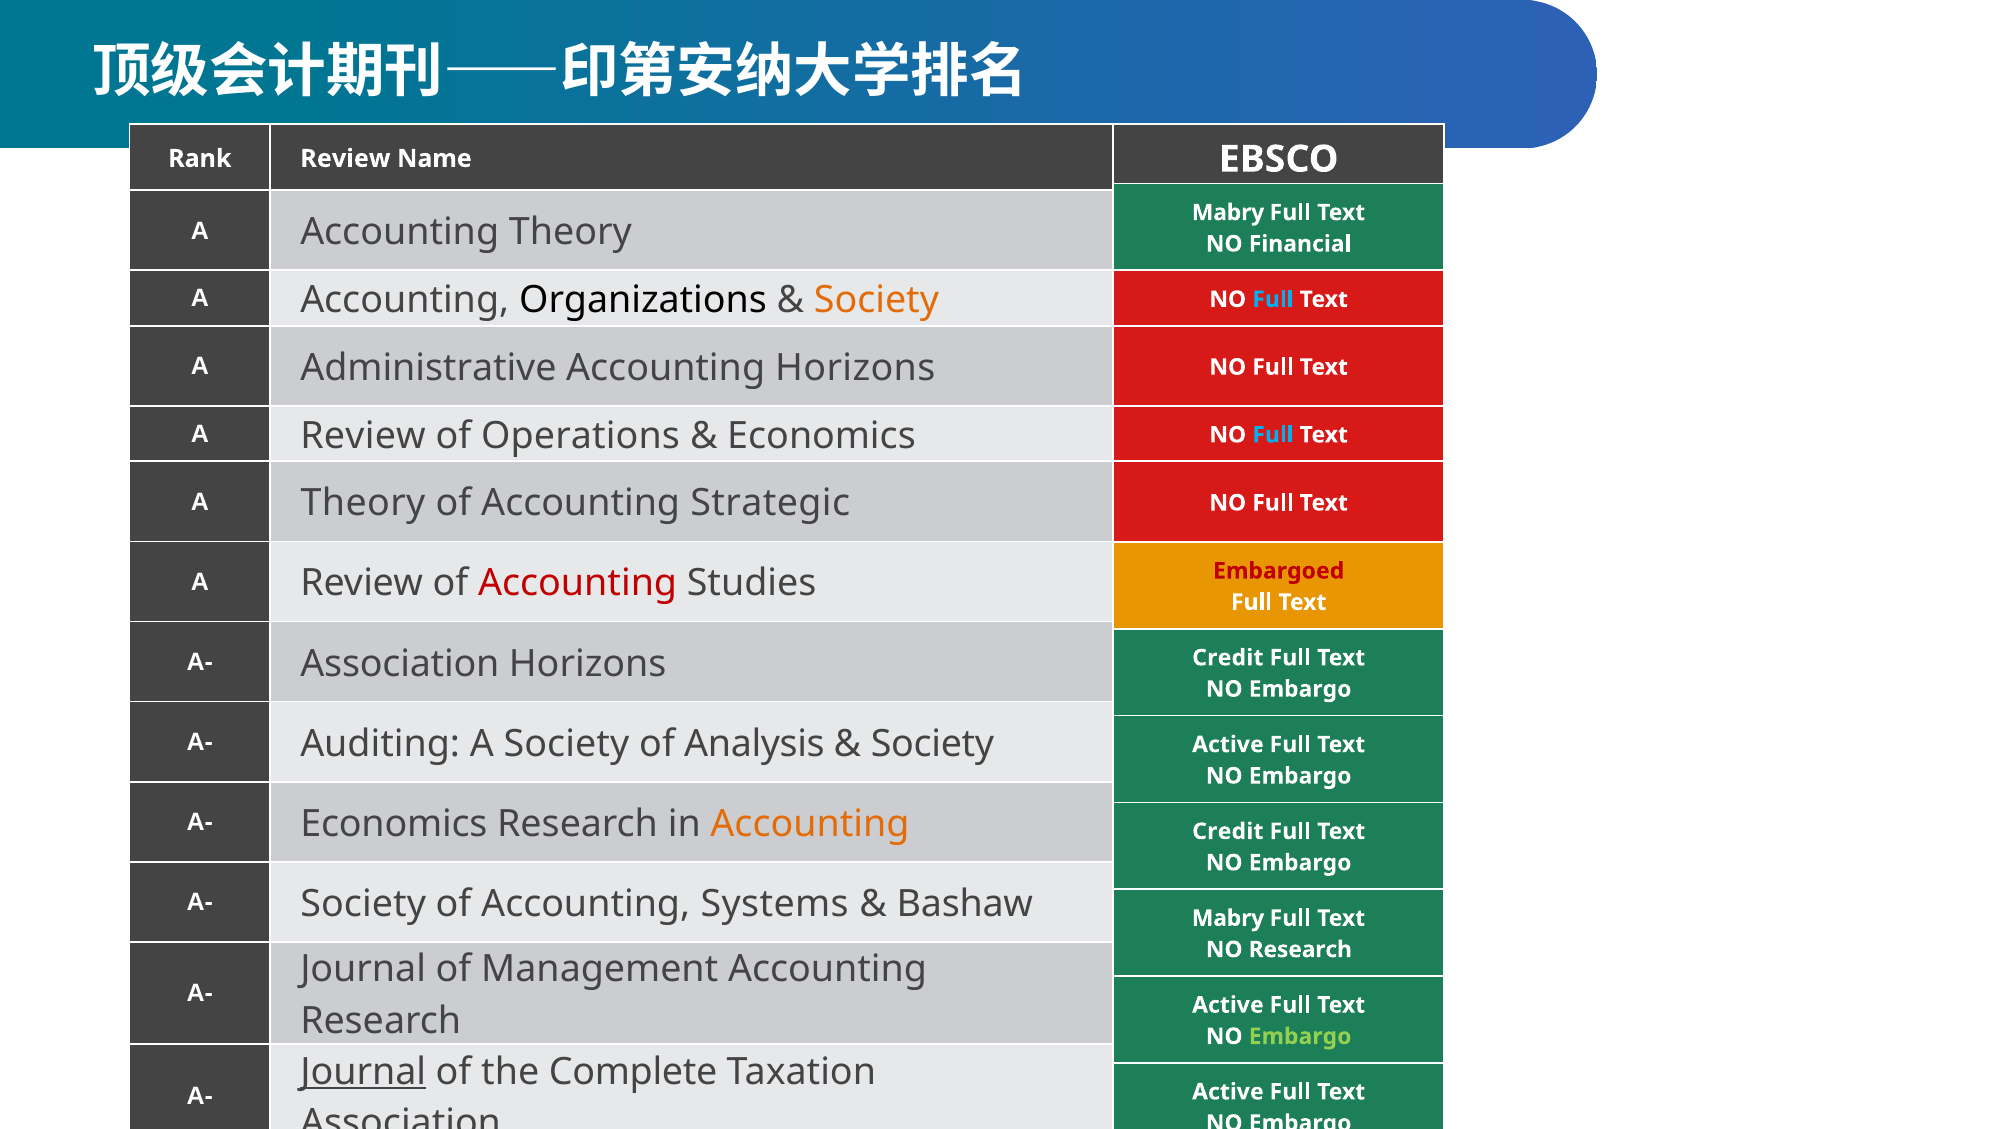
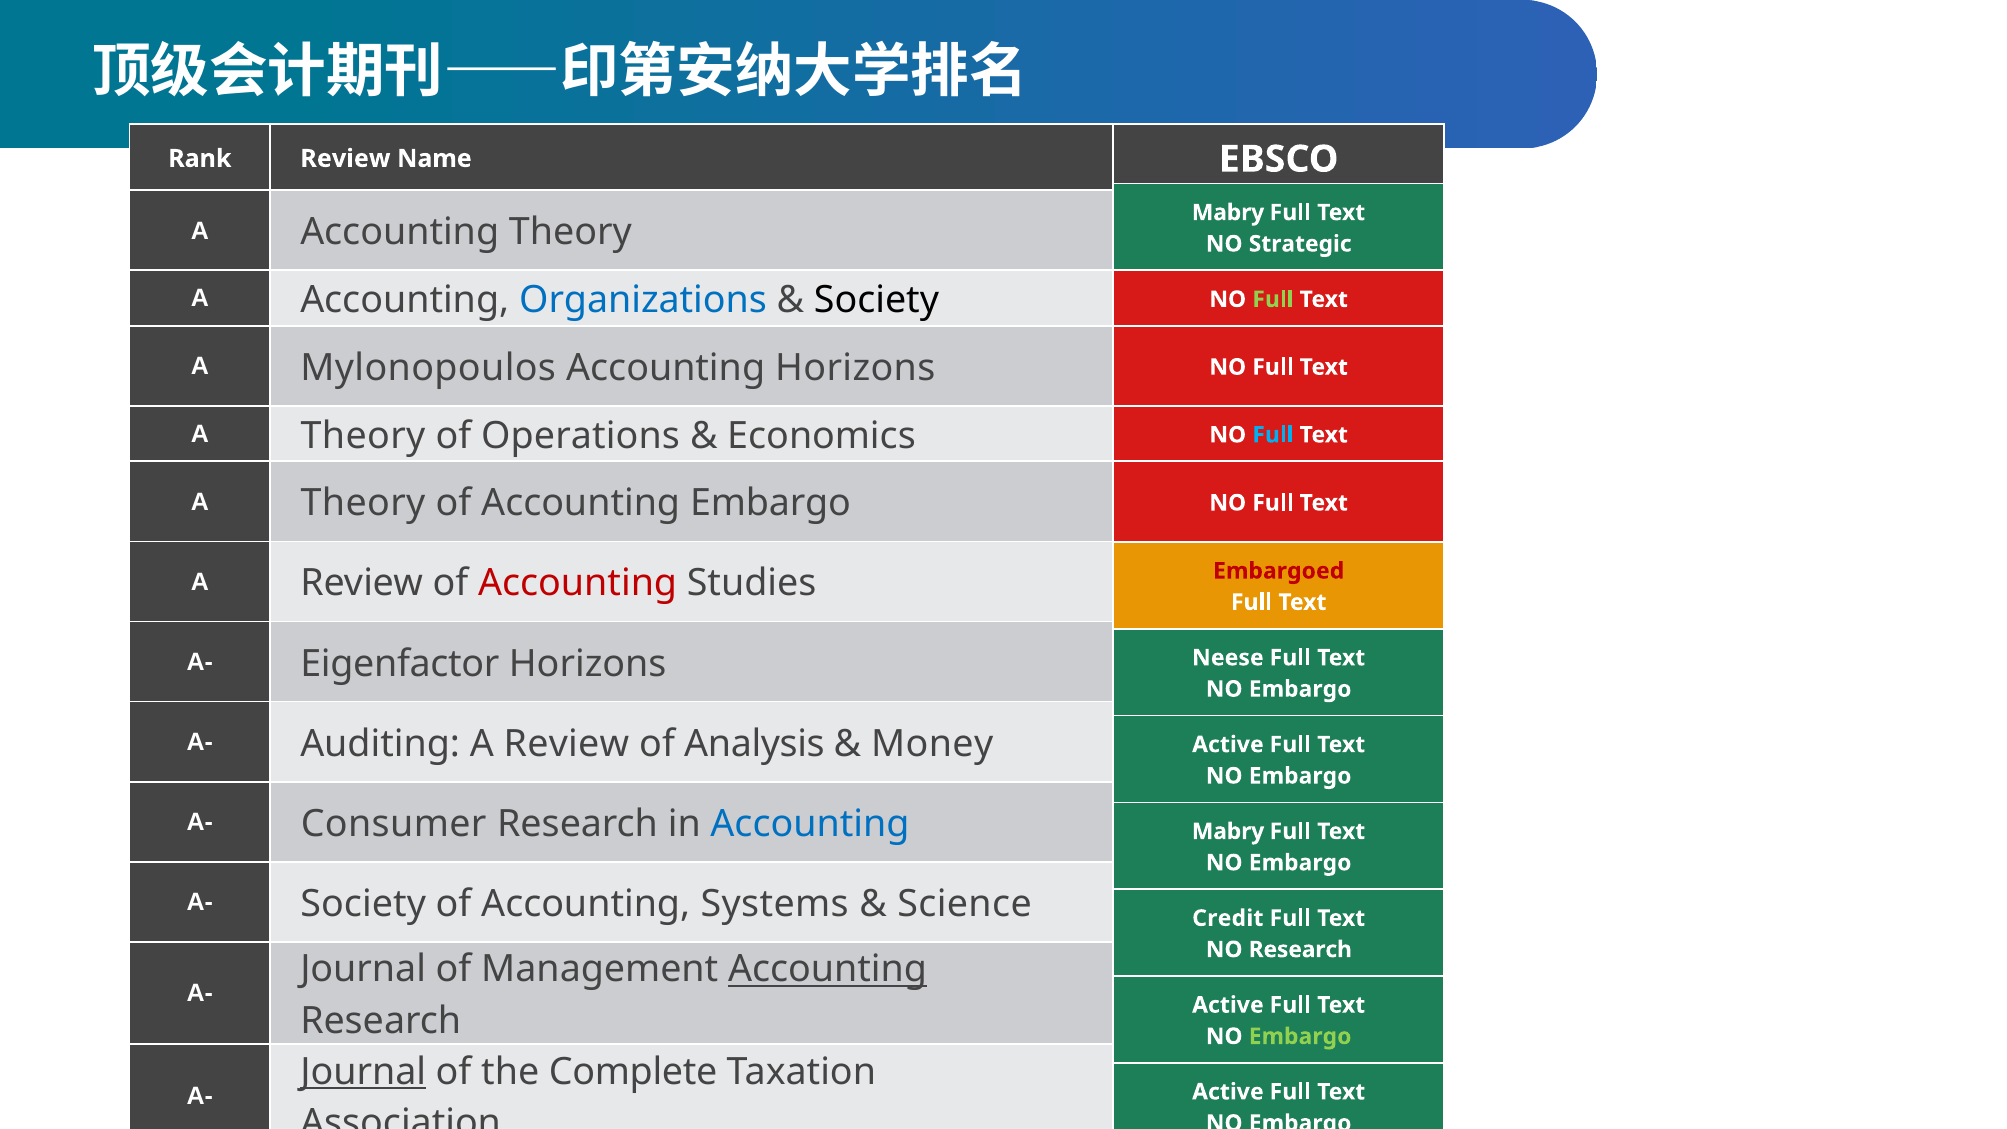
Financial: Financial -> Strategic
Organizations colour: black -> blue
Society at (876, 300) colour: orange -> black
Full at (1273, 299) colour: light blue -> light green
Administrative: Administrative -> Mylonopoulos
Review at (363, 436): Review -> Theory
Accounting Strategic: Strategic -> Embargo
A- Association: Association -> Eigenfactor
Credit at (1228, 658): Credit -> Neese
Auditing A Society: Society -> Review
Society at (933, 744): Society -> Money
A- Economics: Economics -> Consumer
Accounting at (810, 824) colour: orange -> blue
Credit at (1228, 831): Credit -> Mabry
Bashaw: Bashaw -> Science
Mabry at (1228, 918): Mabry -> Credit
Accounting at (828, 969) underline: none -> present
